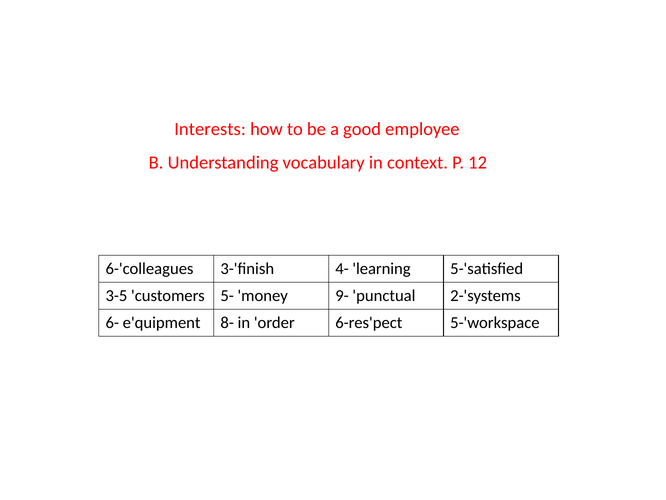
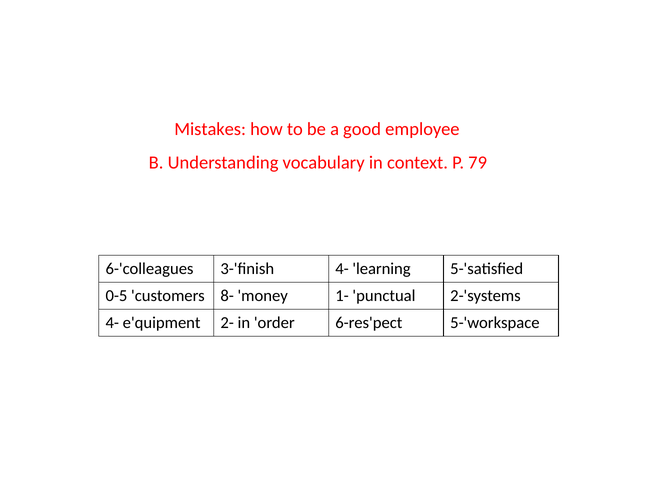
Interests: Interests -> Mistakes
12: 12 -> 79
3-5: 3-5 -> 0-5
5-: 5- -> 8-
9-: 9- -> 1-
6- at (112, 323): 6- -> 4-
8-: 8- -> 2-
